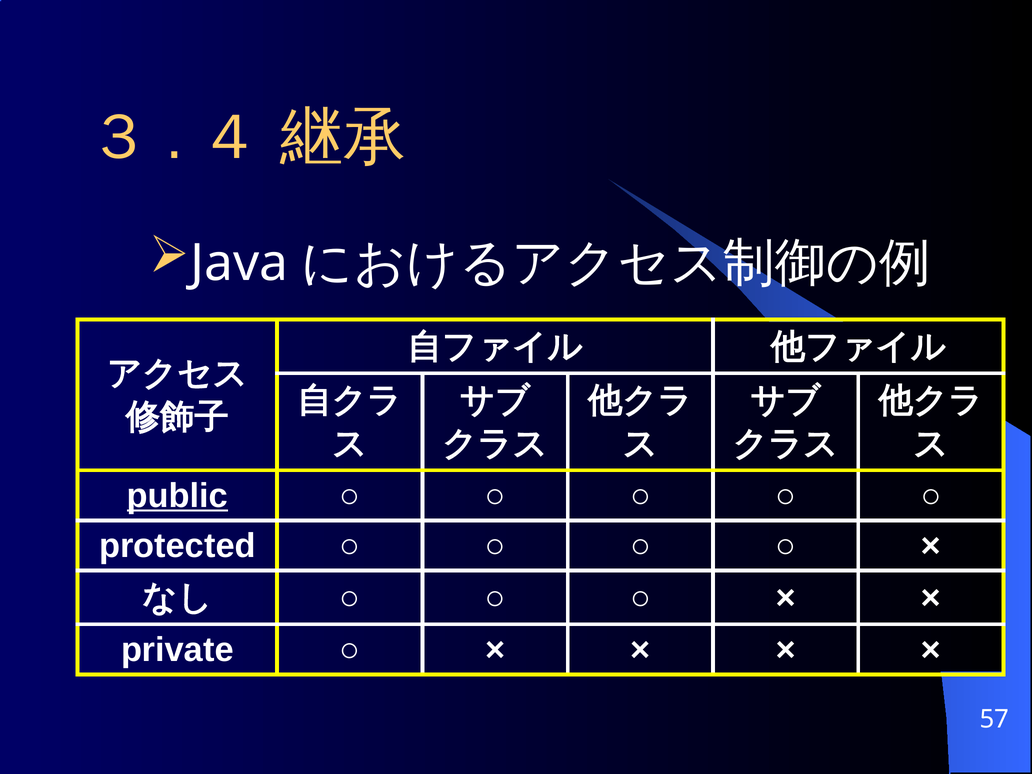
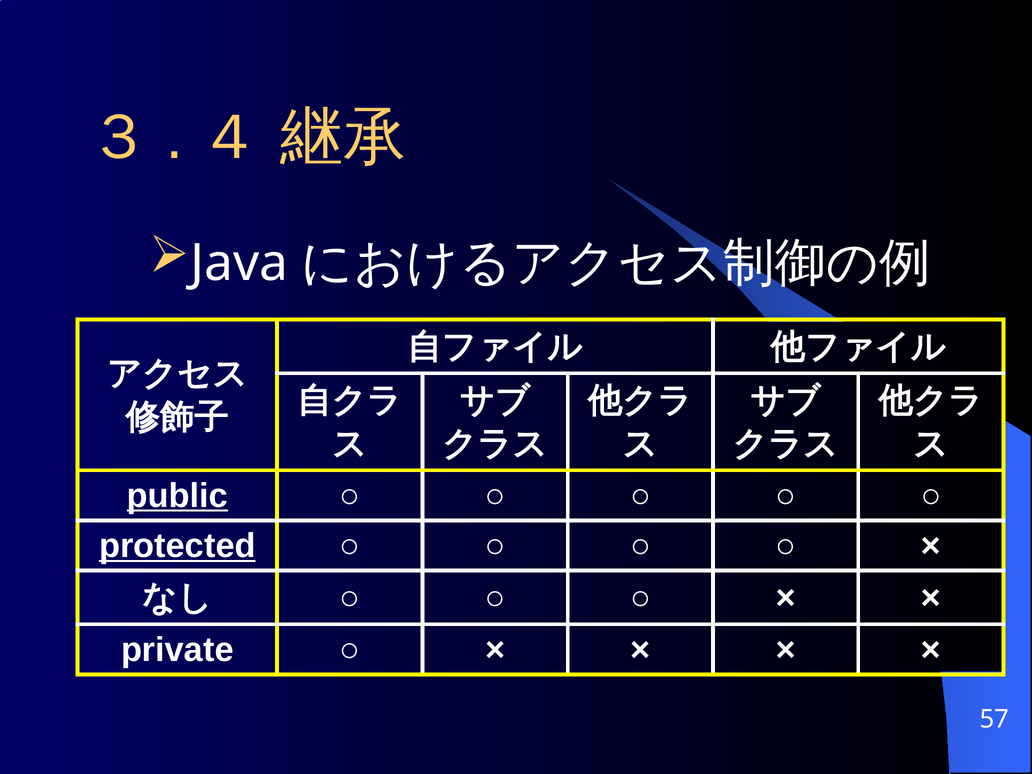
protected underline: none -> present
